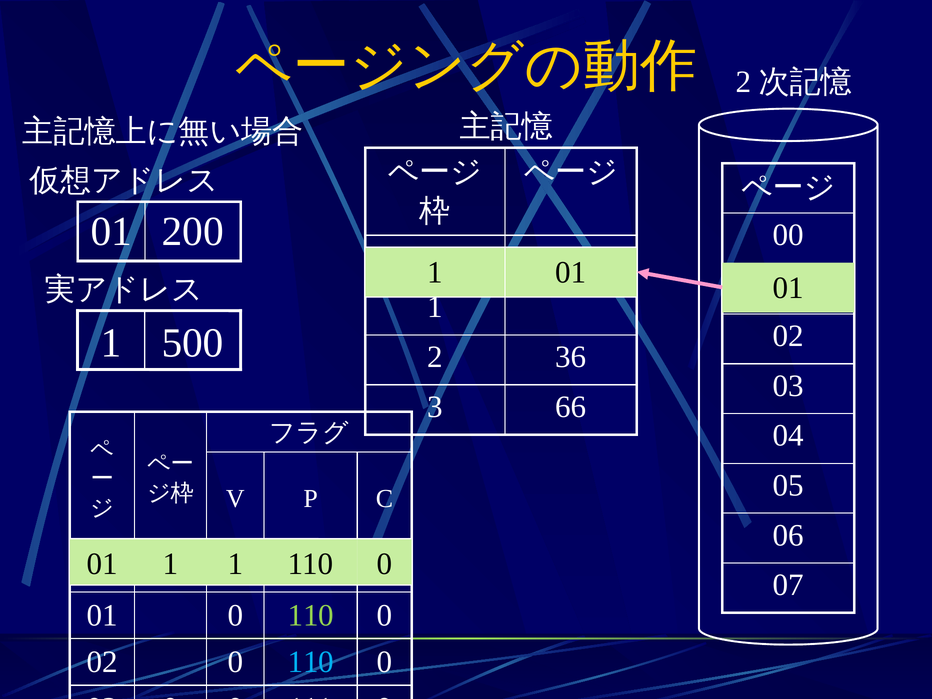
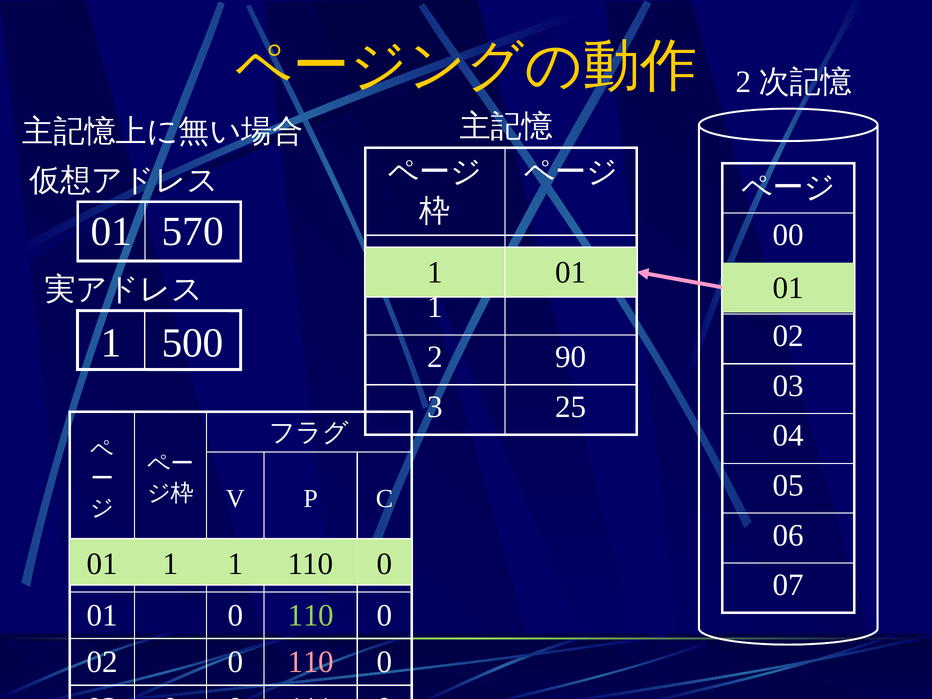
200: 200 -> 570
36: 36 -> 90
66: 66 -> 25
110 at (311, 662) colour: light blue -> pink
